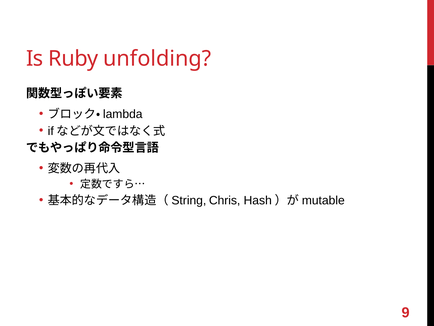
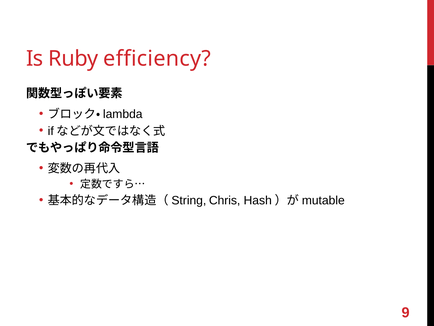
unfolding: unfolding -> efficiency
